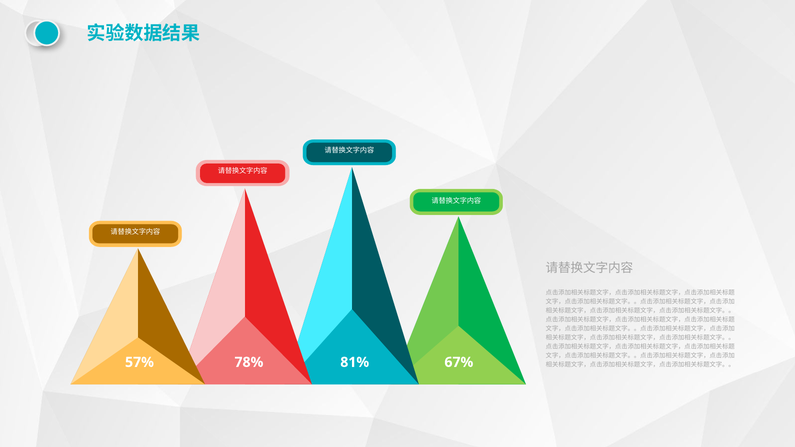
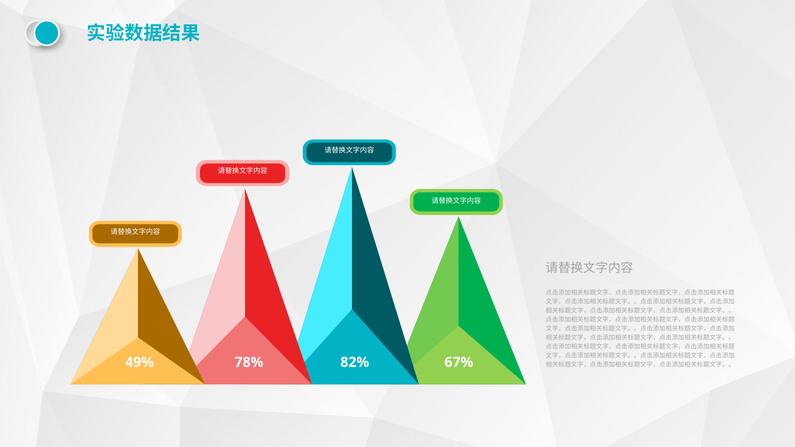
57%: 57% -> 49%
81%: 81% -> 82%
